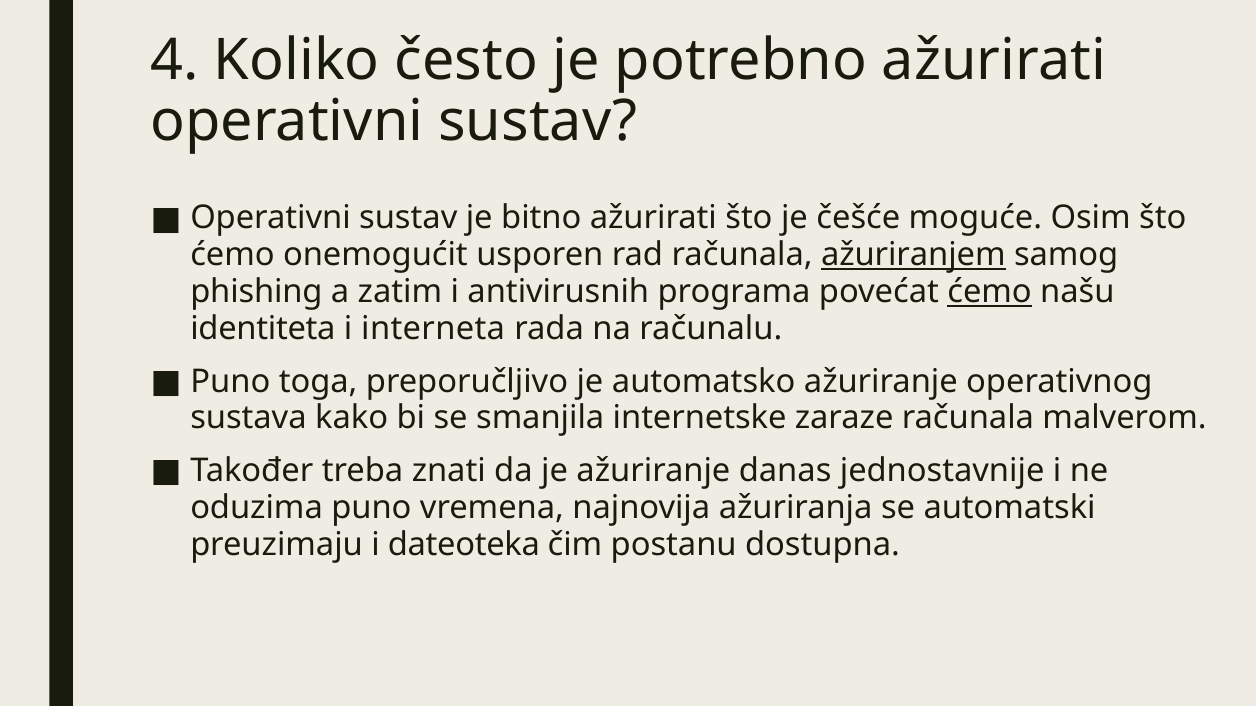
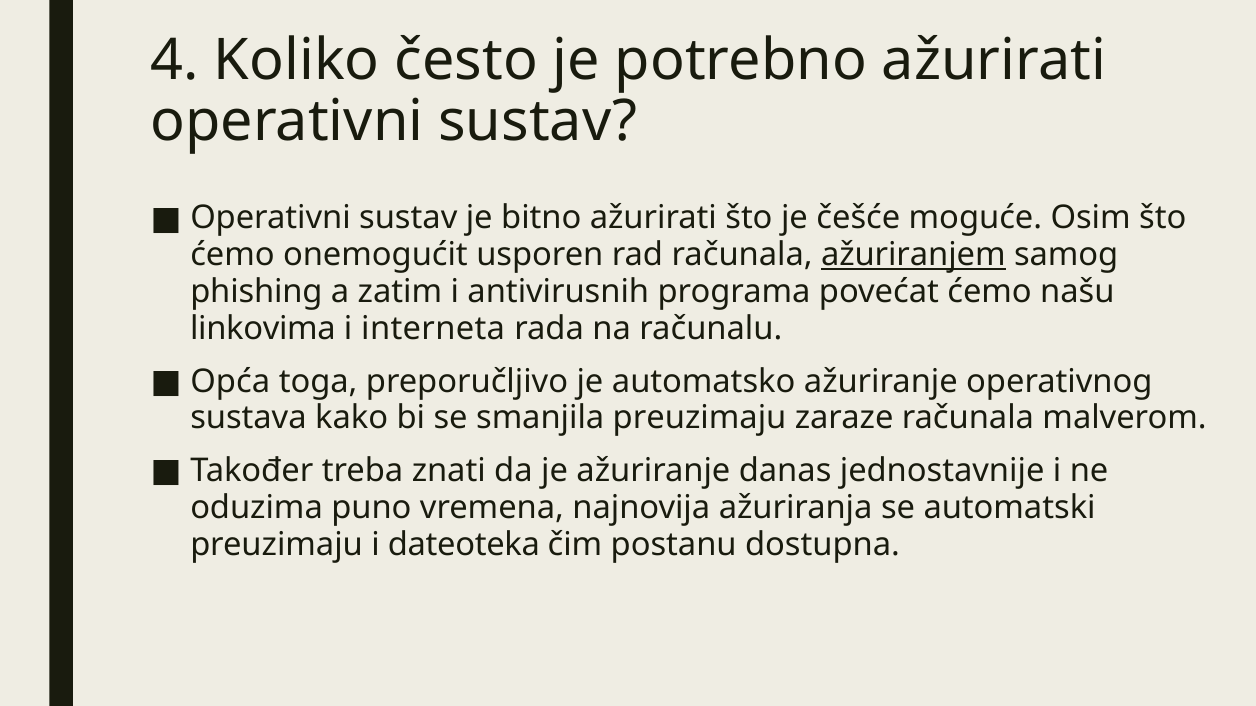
ćemo at (990, 292) underline: present -> none
identiteta: identiteta -> linkovima
Puno at (230, 382): Puno -> Opća
smanjila internetske: internetske -> preuzimaju
